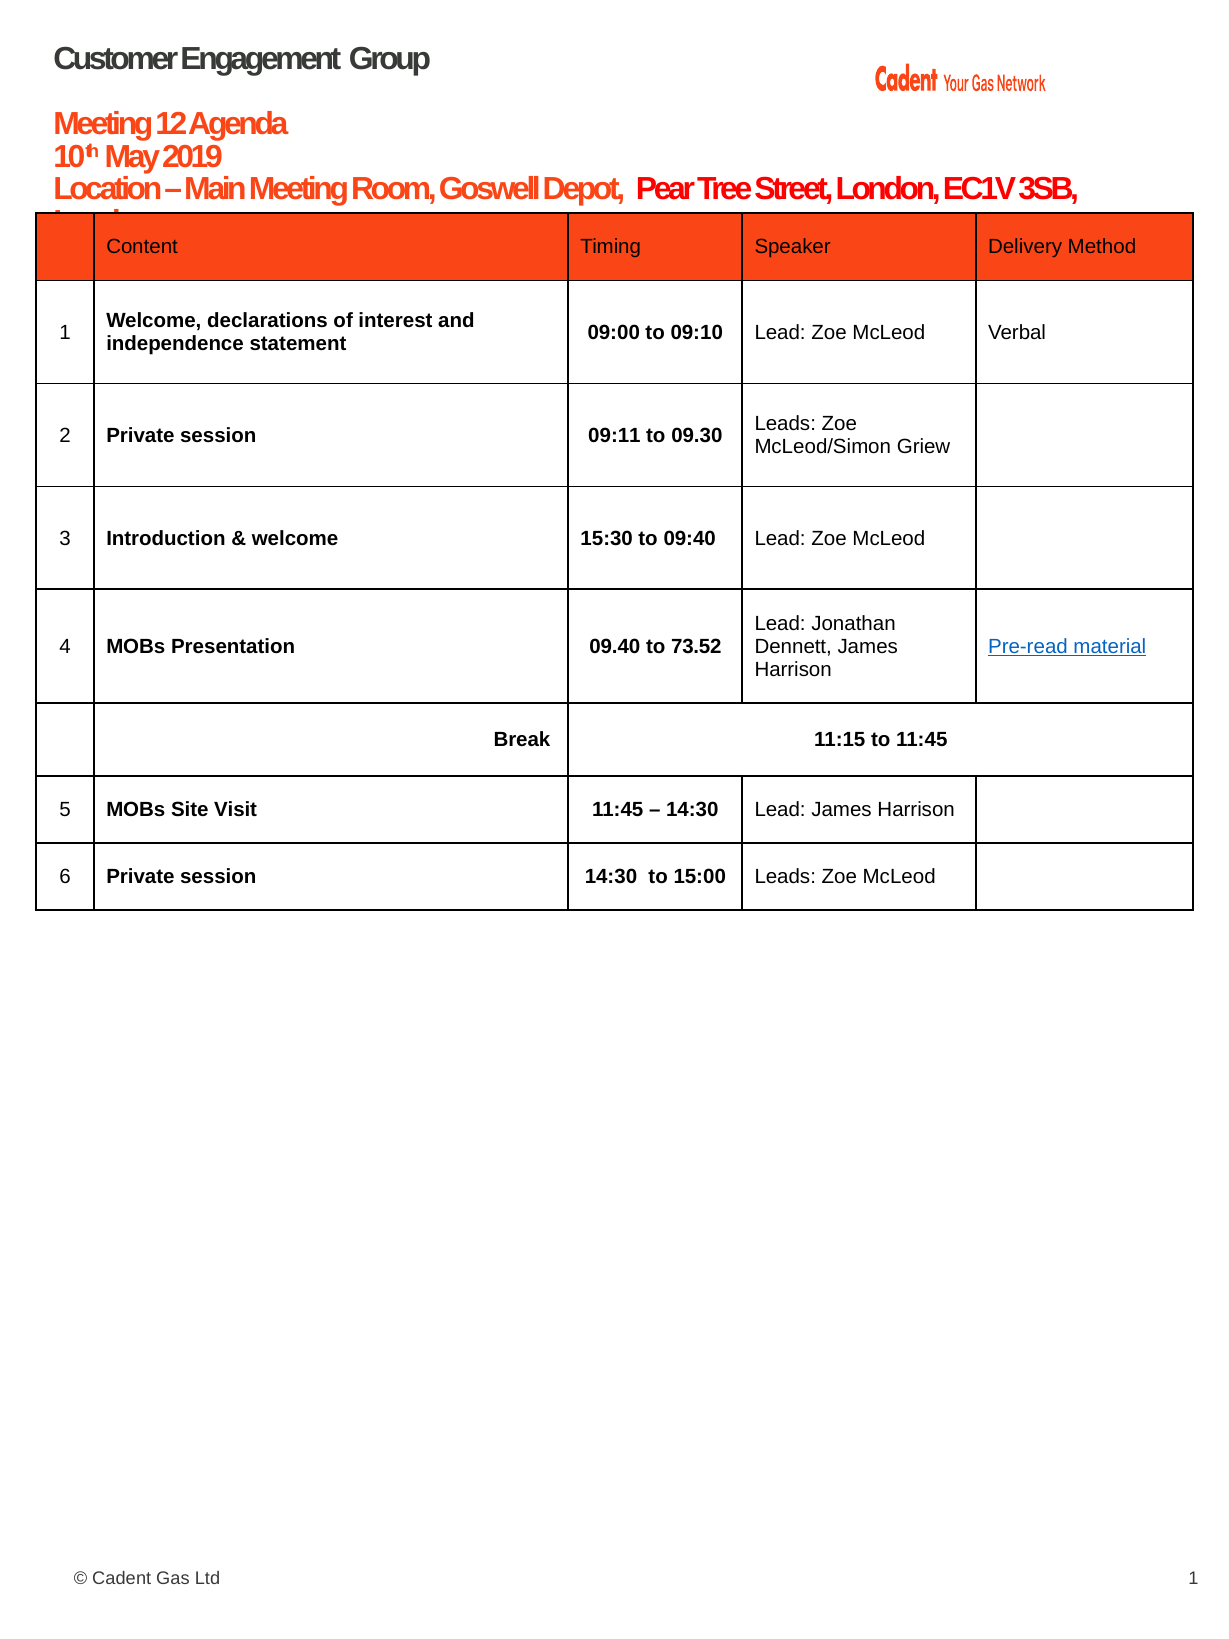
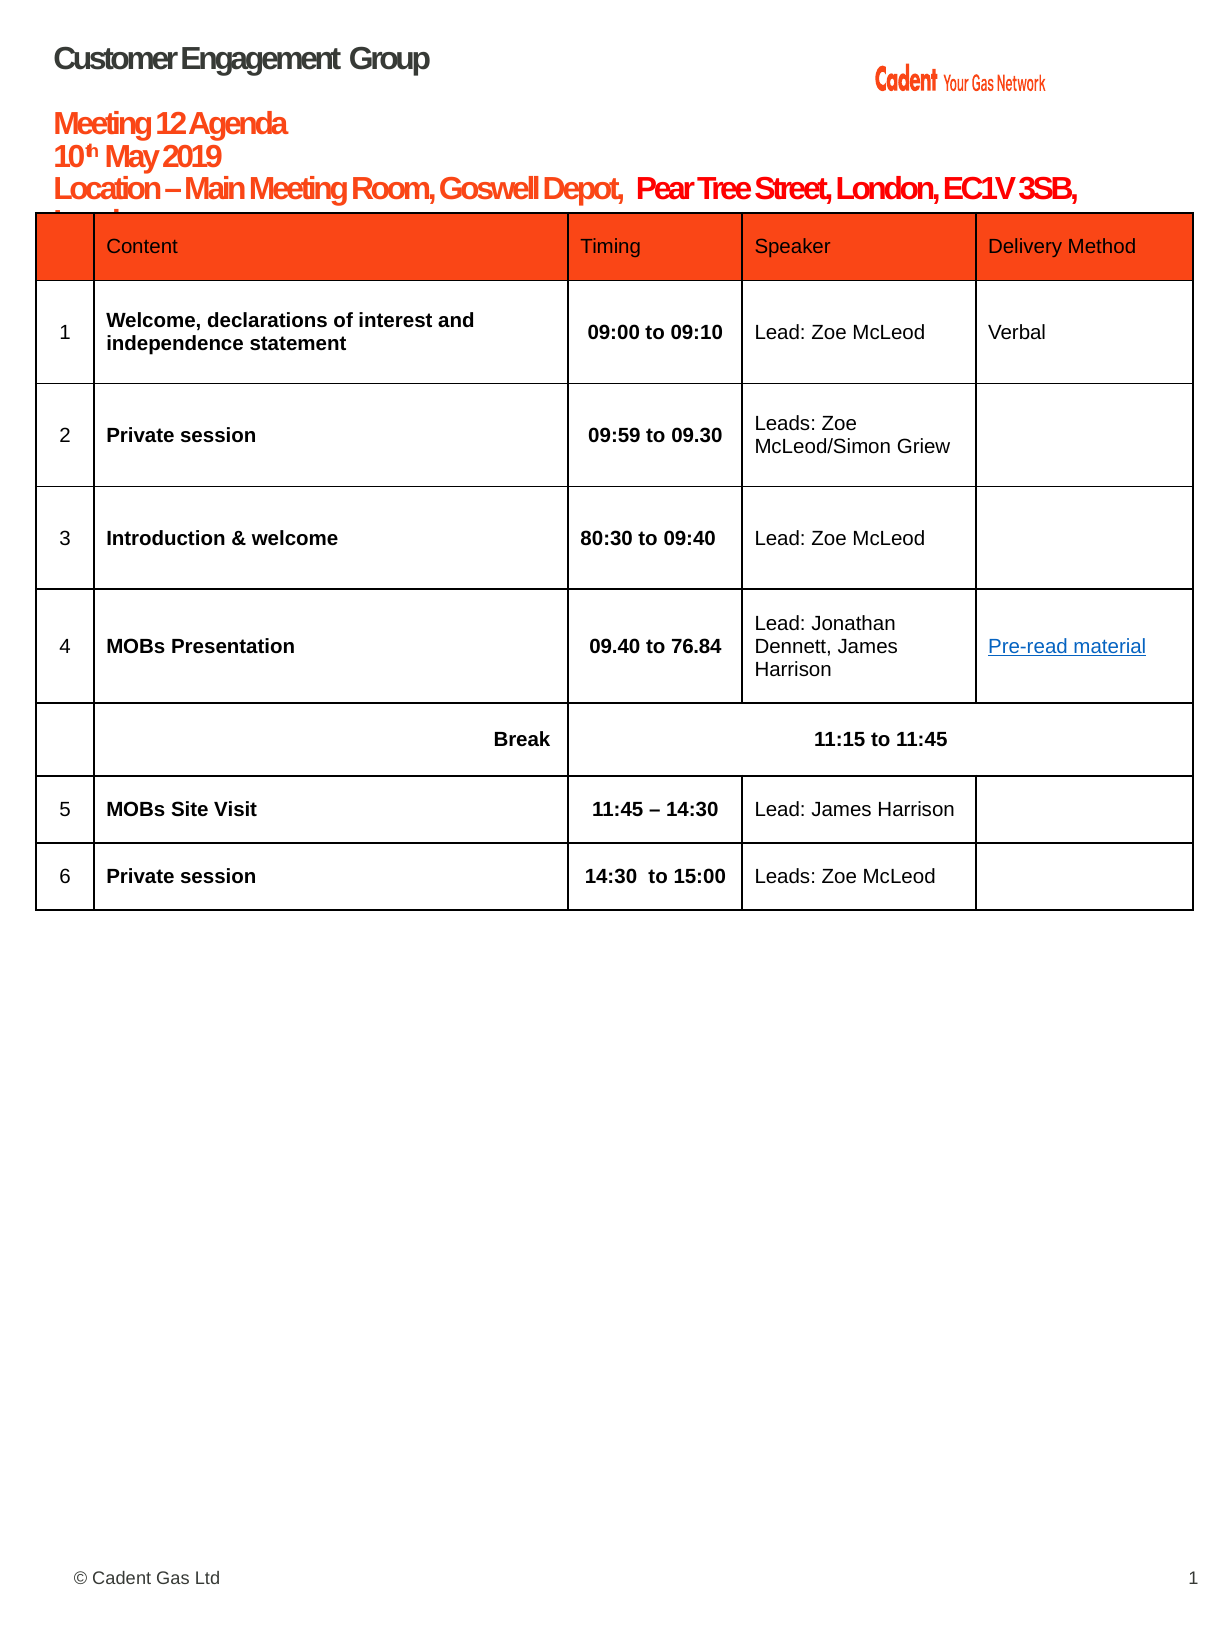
09:11: 09:11 -> 09:59
15:30: 15:30 -> 80:30
73.52: 73.52 -> 76.84
